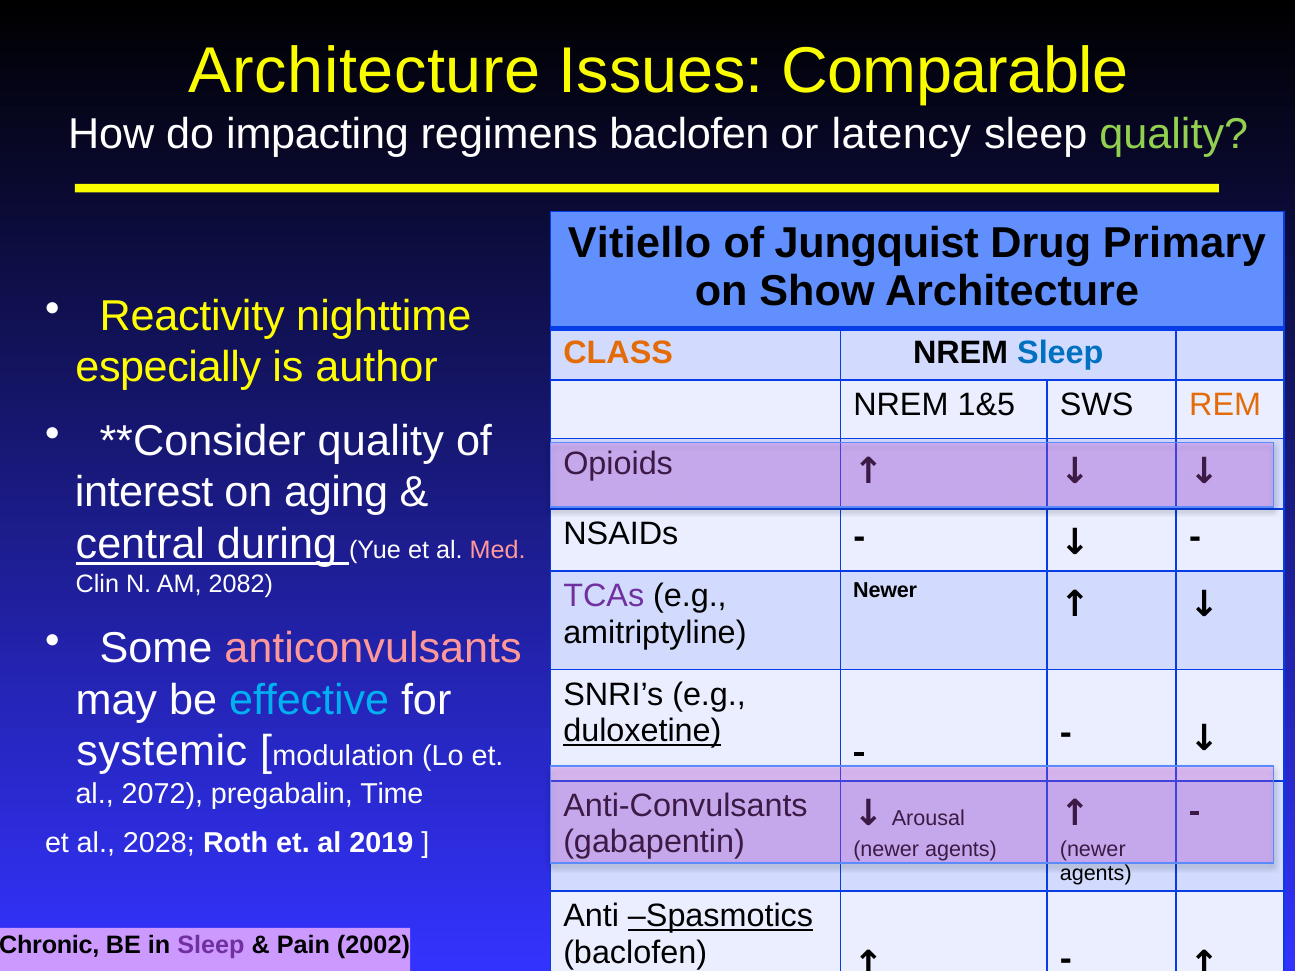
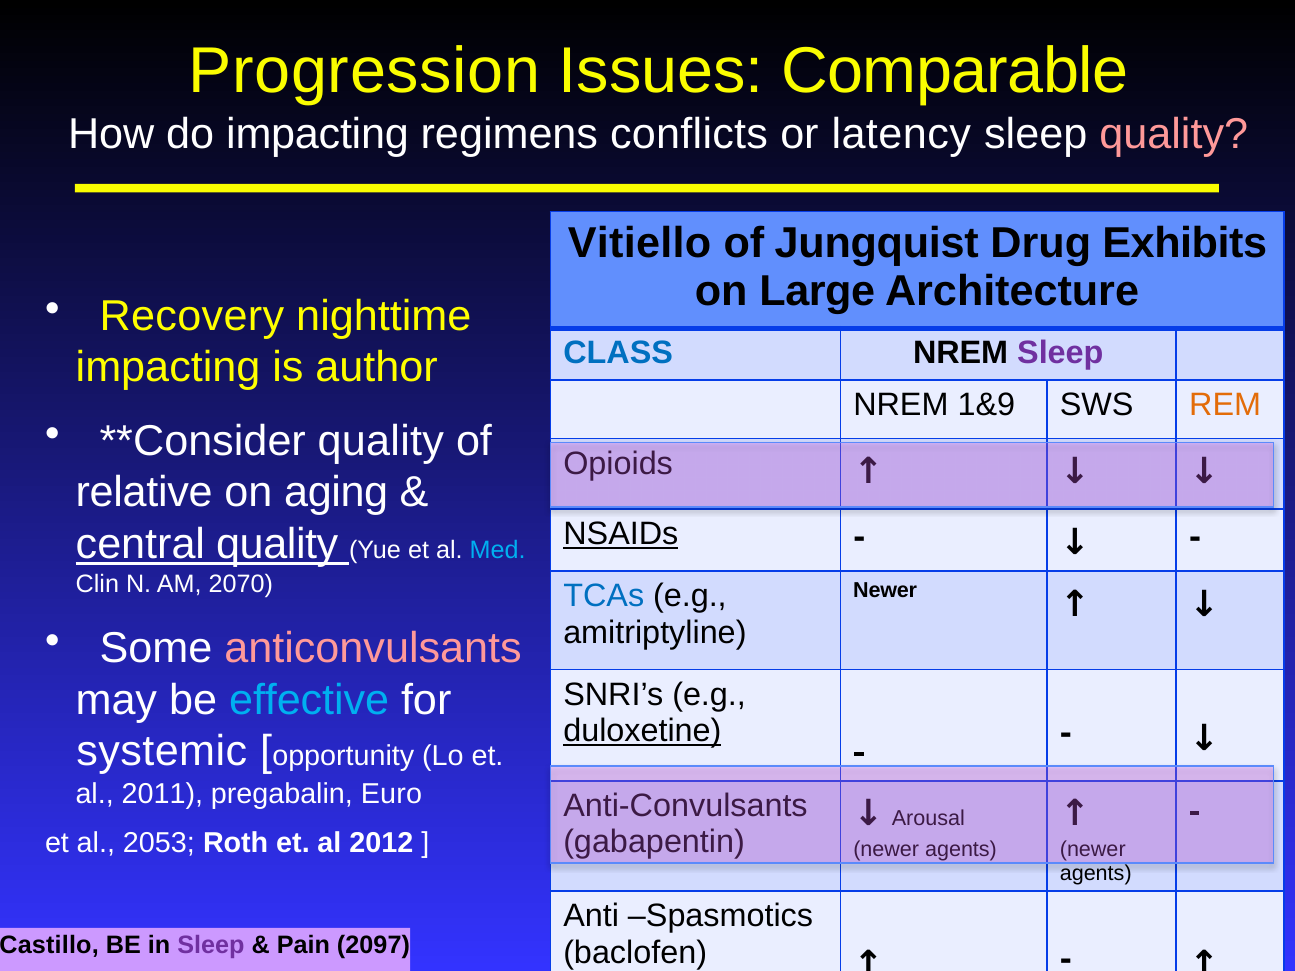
Architecture at (365, 71): Architecture -> Progression
regimens baclofen: baclofen -> conflicts
quality at (1174, 135) colour: light green -> pink
Primary: Primary -> Exhibits
Show: Show -> Large
Reactivity: Reactivity -> Recovery
CLASS colour: orange -> blue
Sleep at (1060, 353) colour: blue -> purple
especially at (168, 368): especially -> impacting
1&5: 1&5 -> 1&9
interest: interest -> relative
NSAIDs underline: none -> present
central during: during -> quality
Med colour: pink -> light blue
2082: 2082 -> 2070
TCAs colour: purple -> blue
modulation: modulation -> opportunity
2072: 2072 -> 2011
Time: Time -> Euro
2028: 2028 -> 2053
2019: 2019 -> 2012
Spasmotics underline: present -> none
Chronic: Chronic -> Castillo
2002: 2002 -> 2097
